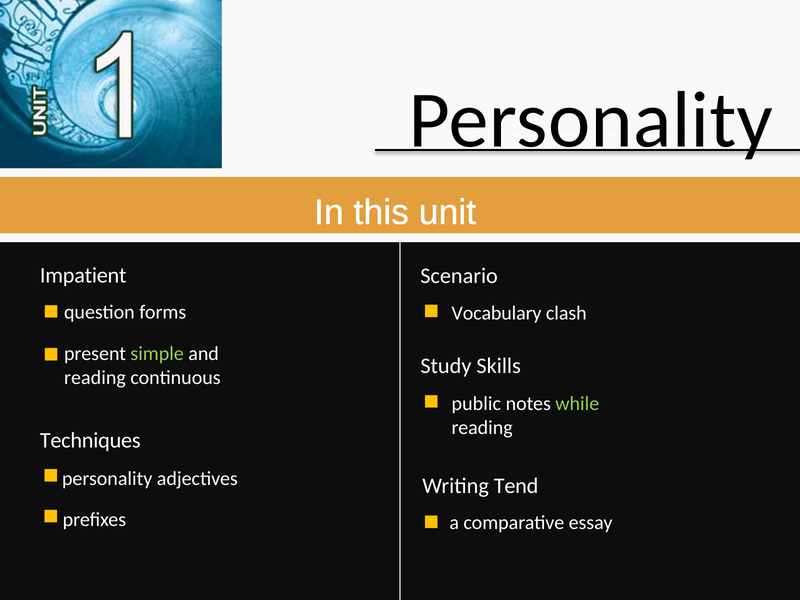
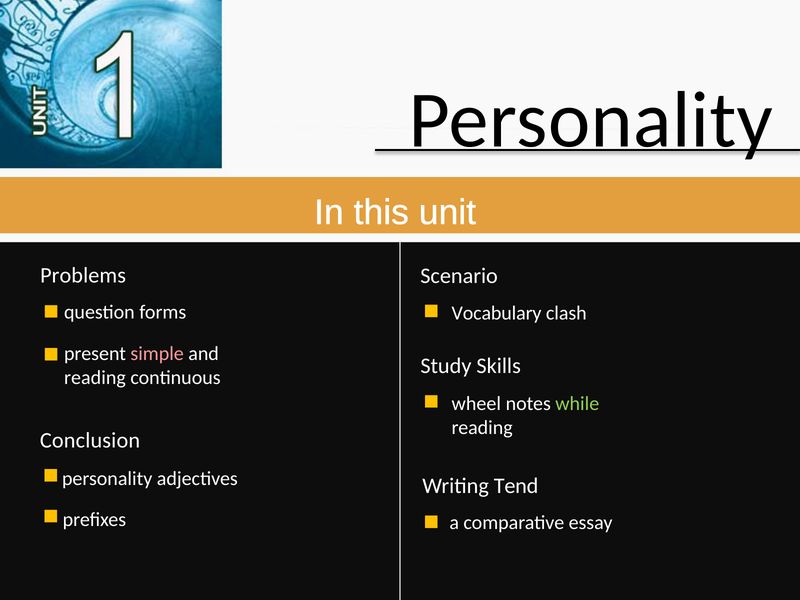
Impatient: Impatient -> Problems
simple colour: light green -> pink
public: public -> wheel
Techniques: Techniques -> Conclusion
